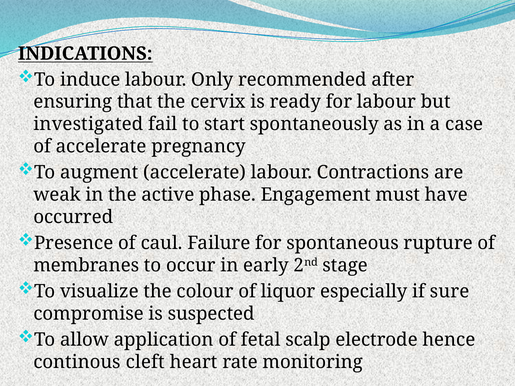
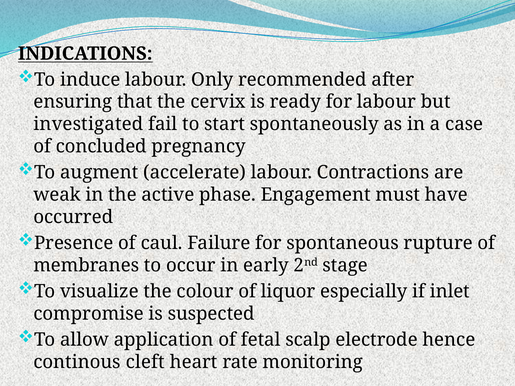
of accelerate: accelerate -> concluded
sure: sure -> inlet
